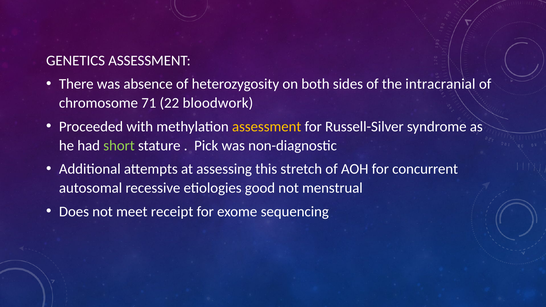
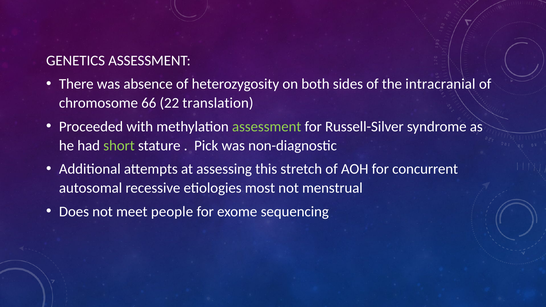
71: 71 -> 66
bloodwork: bloodwork -> translation
assessment at (267, 127) colour: yellow -> light green
good: good -> most
receipt: receipt -> people
